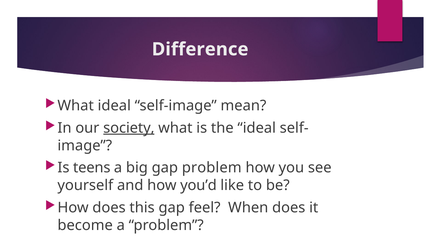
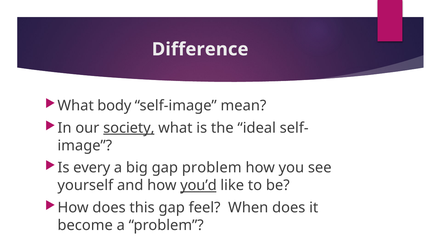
What ideal: ideal -> body
teens: teens -> every
you’d underline: none -> present
